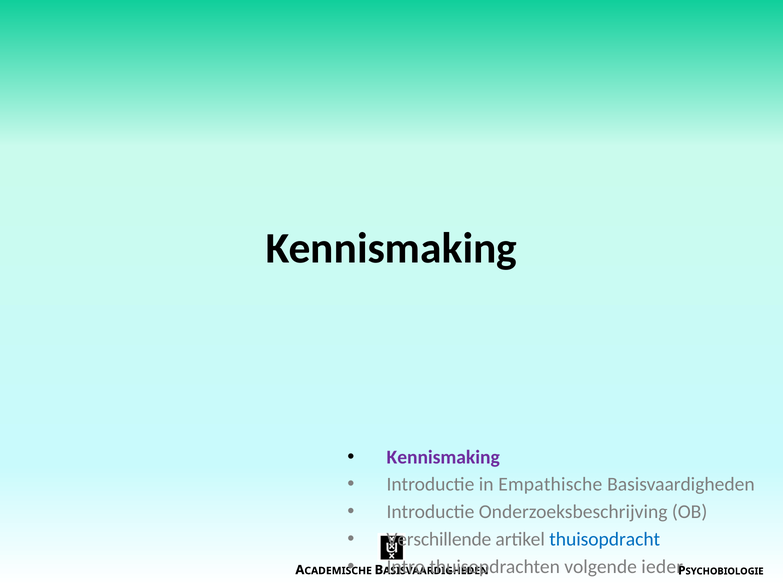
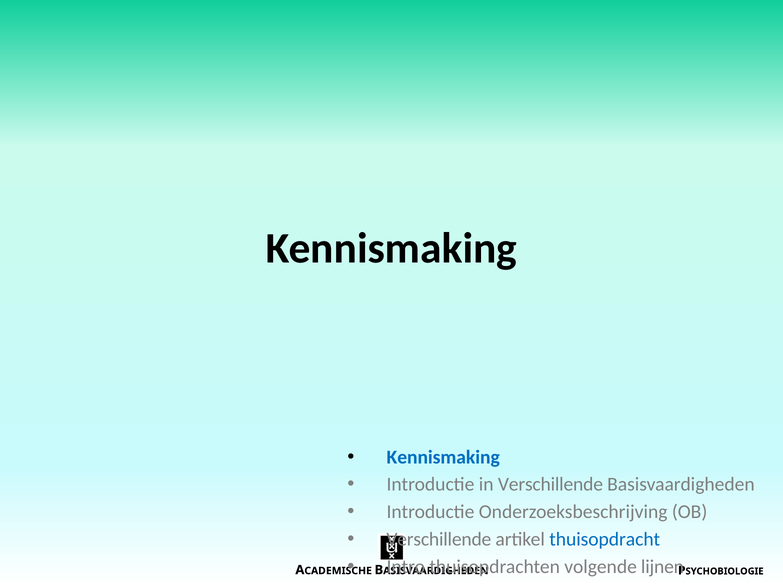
Kennismaking at (443, 457) colour: purple -> blue
in Empathische: Empathische -> Verschillende
ieder: ieder -> lijnen
